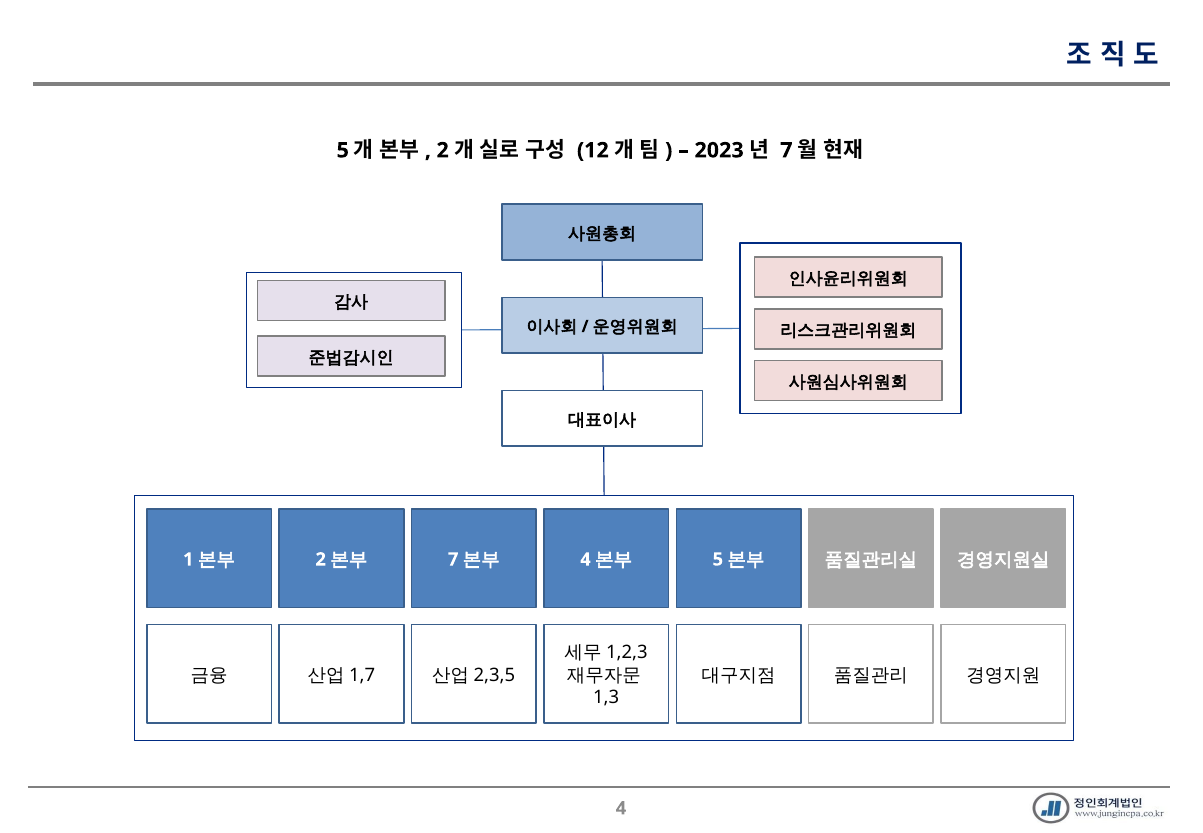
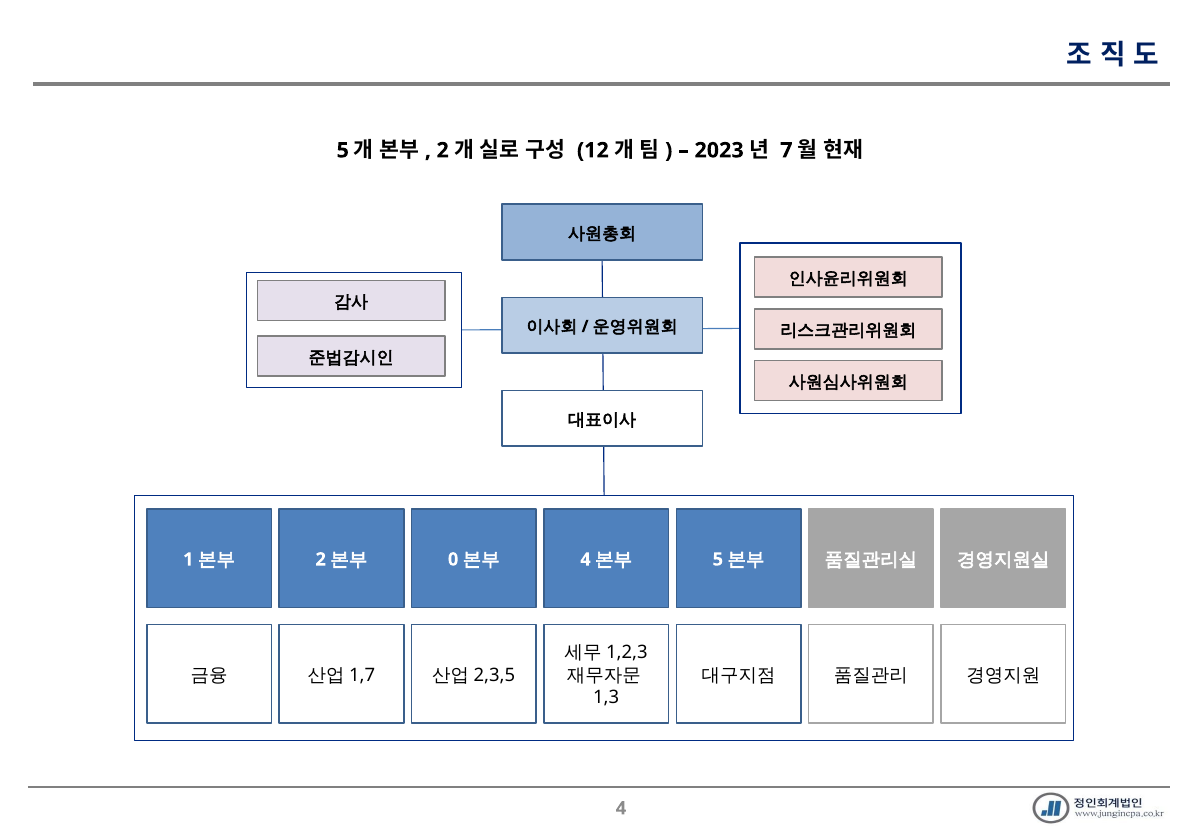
7 at (453, 559): 7 -> 0
